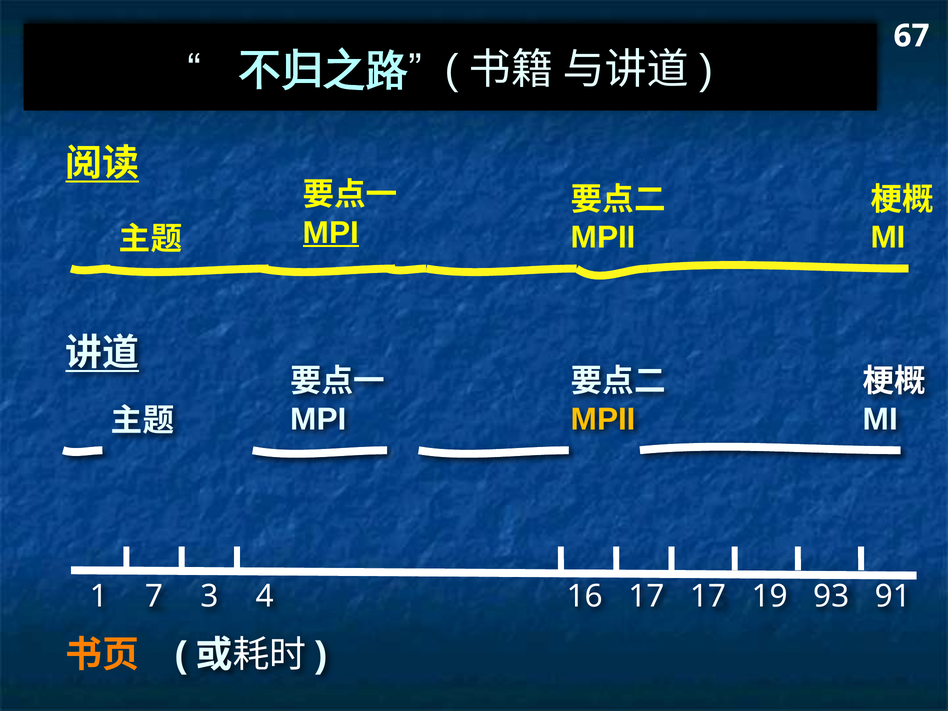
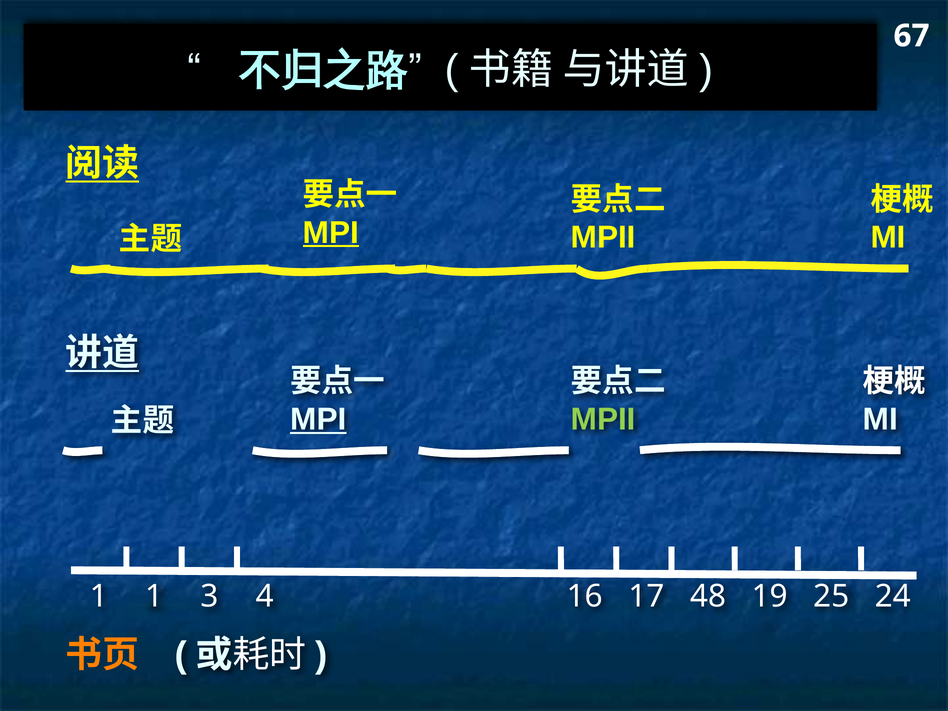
MPI at (318, 419) underline: none -> present
MPII at (603, 419) colour: yellow -> light green
1 7: 7 -> 1
16 17: 17 -> 48
93: 93 -> 25
91: 91 -> 24
